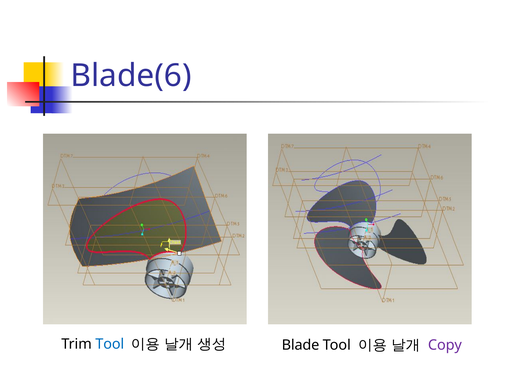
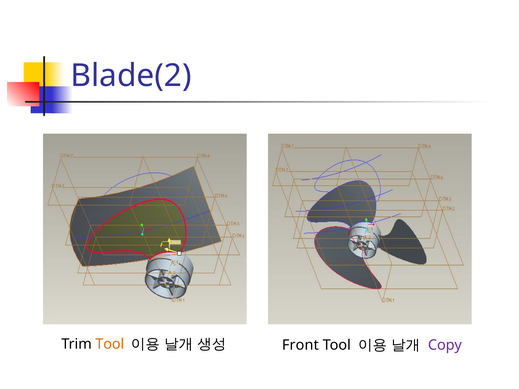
Blade(6: Blade(6 -> Blade(2
Tool at (110, 344) colour: blue -> orange
Blade: Blade -> Front
